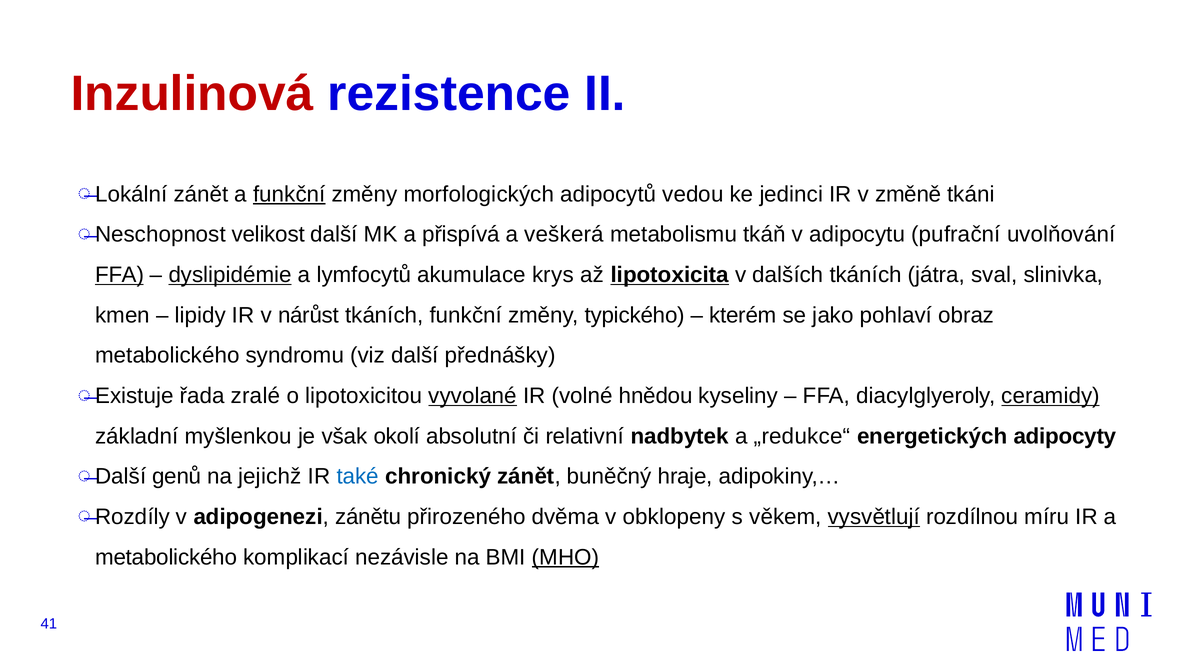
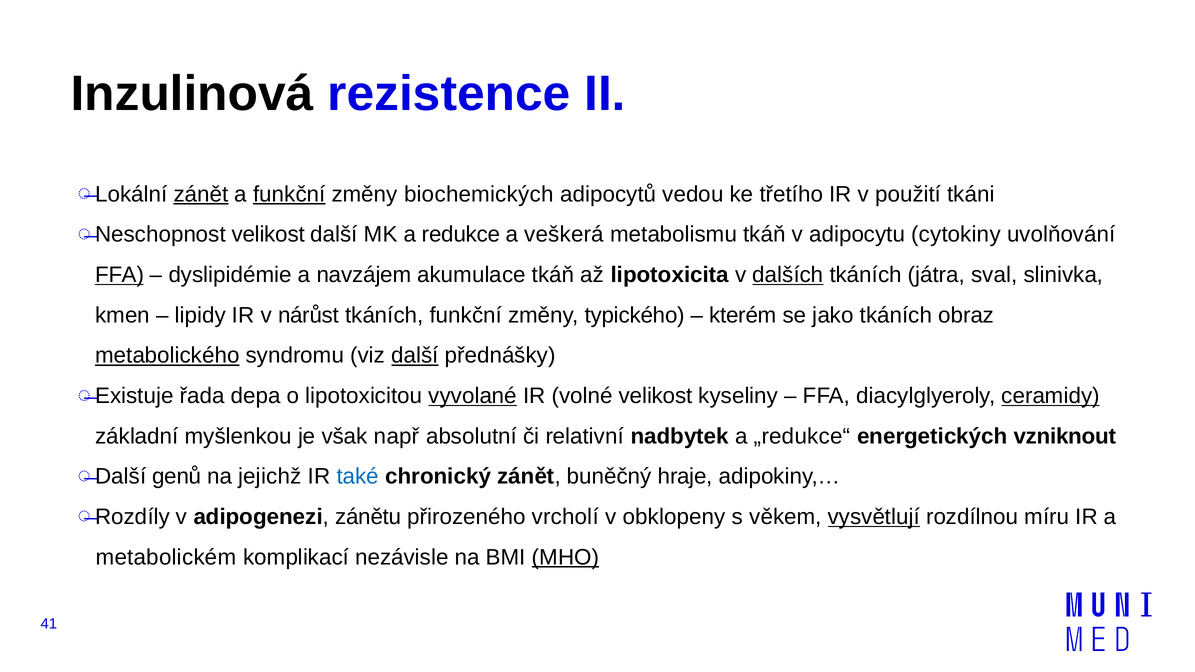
Inzulinová colour: red -> black
zánět at (201, 194) underline: none -> present
morfologických: morfologických -> biochemických
jedinci: jedinci -> třetího
změně: změně -> použití
přispívá: přispívá -> redukce
pufrační: pufrační -> cytokiny
dyslipidémie underline: present -> none
lymfocytů: lymfocytů -> navzájem
akumulace krys: krys -> tkáň
lipotoxicita underline: present -> none
dalších underline: none -> present
jako pohlaví: pohlaví -> tkáních
metabolického at (167, 356) underline: none -> present
další at (415, 356) underline: none -> present
zralé: zralé -> depa
volné hnědou: hnědou -> velikost
okolí: okolí -> např
adipocyty: adipocyty -> vzniknout
dvěma: dvěma -> vrcholí
metabolického at (166, 557): metabolického -> metabolickém
